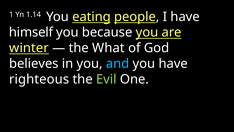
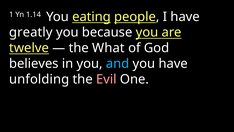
himself: himself -> greatly
winter: winter -> twelve
righteous: righteous -> unfolding
Evil colour: light green -> pink
